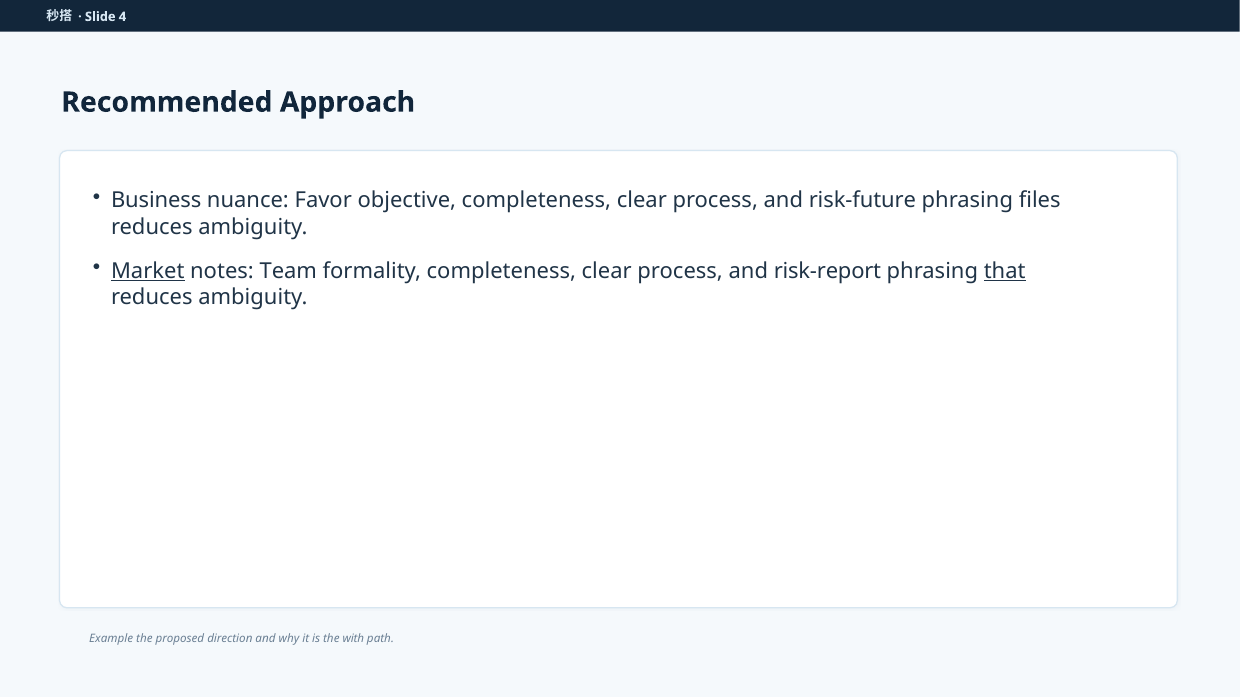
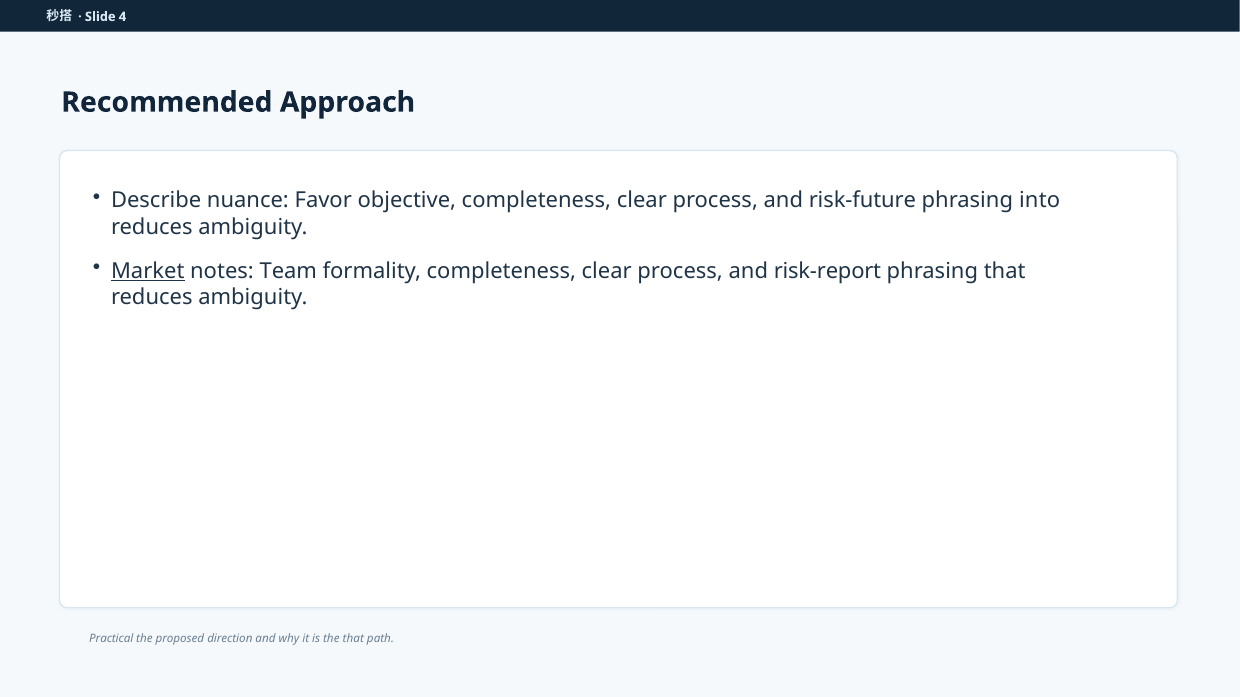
Business: Business -> Describe
files: files -> into
that at (1005, 271) underline: present -> none
Example: Example -> Practical
the with: with -> that
